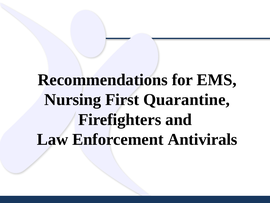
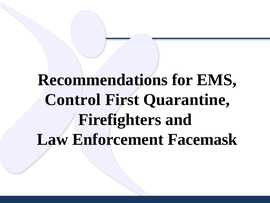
Nursing: Nursing -> Control
Antivirals: Antivirals -> Facemask
